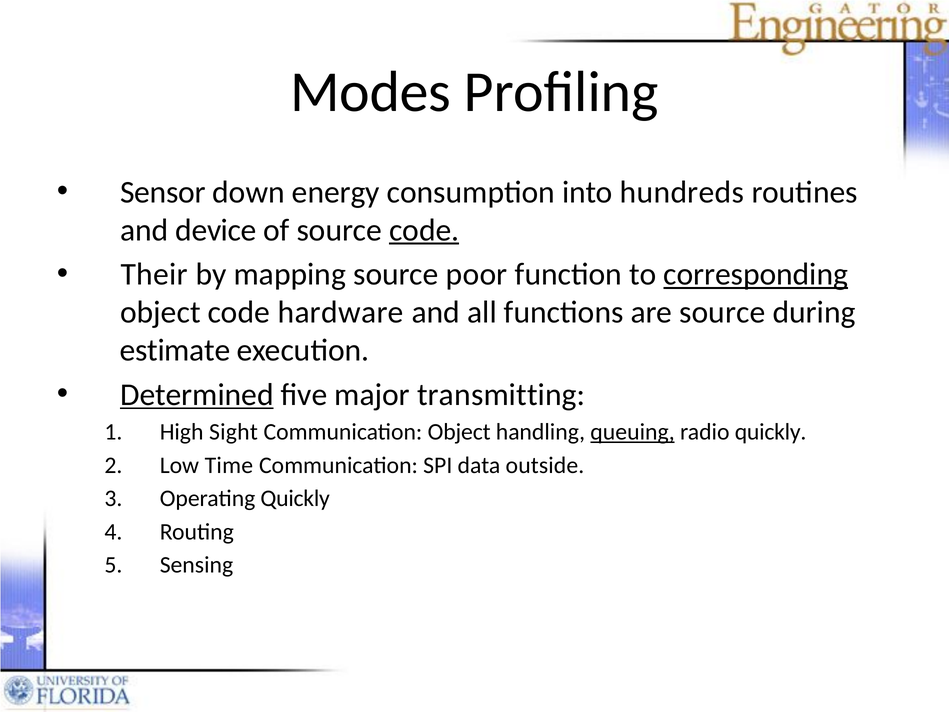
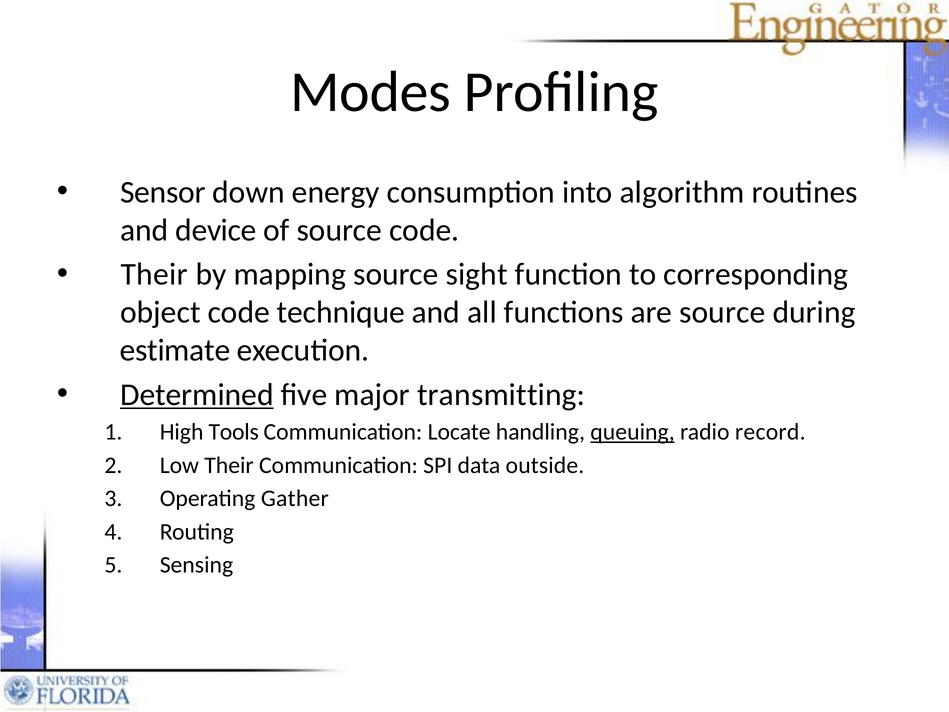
hundreds: hundreds -> algorithm
code at (424, 230) underline: present -> none
poor: poor -> sight
corresponding underline: present -> none
hardware: hardware -> technique
Sight: Sight -> Tools
Communication Object: Object -> Locate
radio quickly: quickly -> record
Low Time: Time -> Their
Operating Quickly: Quickly -> Gather
